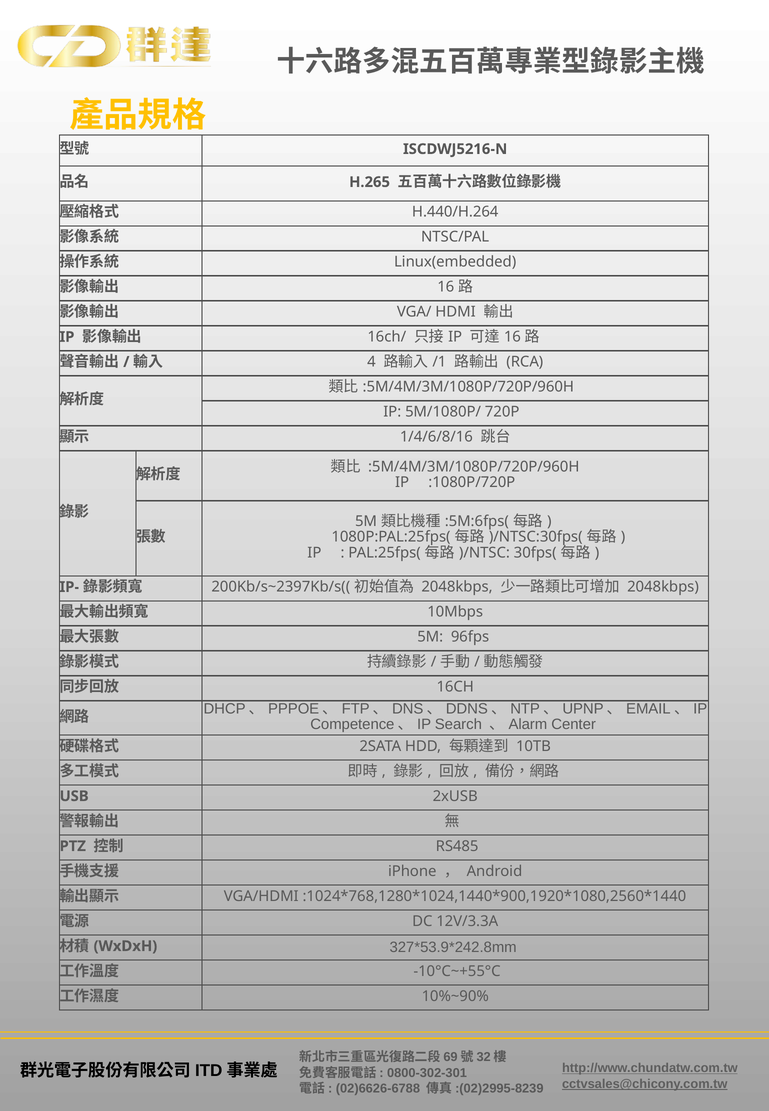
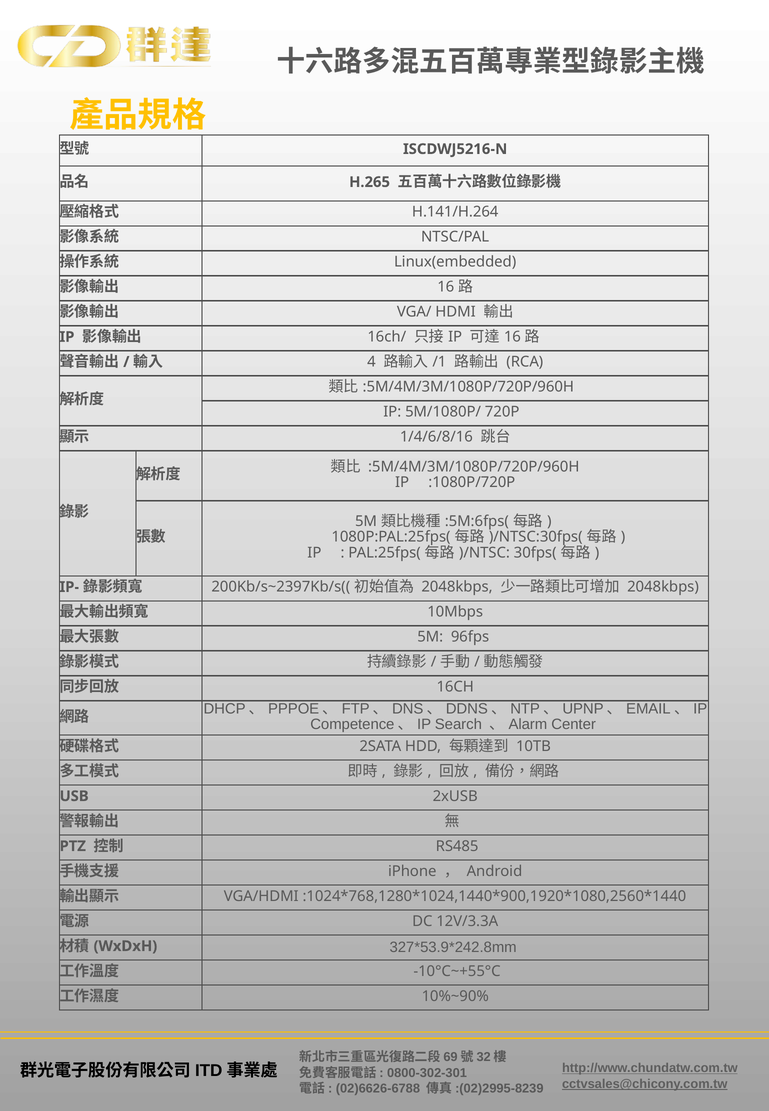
H.440/H.264: H.440/H.264 -> H.141/H.264
